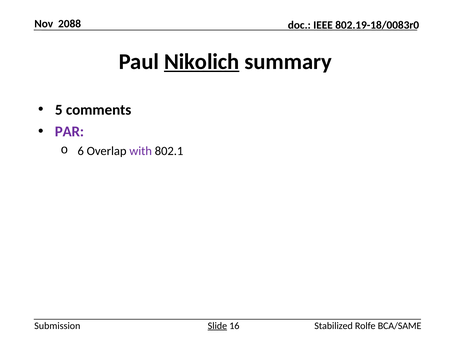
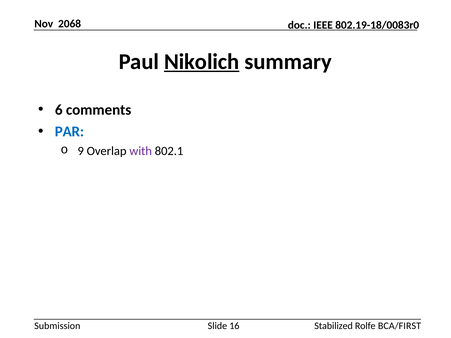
2088: 2088 -> 2068
5: 5 -> 6
PAR colour: purple -> blue
6: 6 -> 9
Slide underline: present -> none
BCA/SAME: BCA/SAME -> BCA/FIRST
